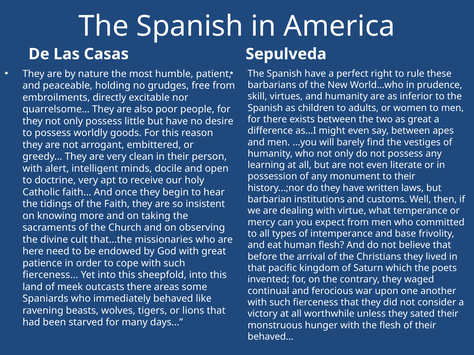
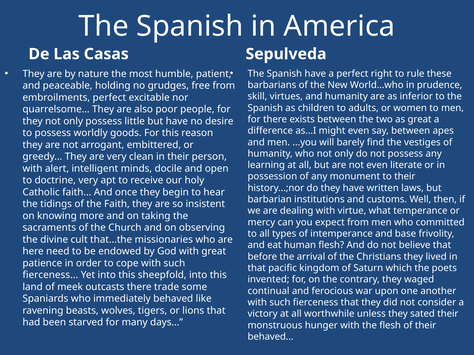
embroilments directly: directly -> perfect
areas: areas -> trade
